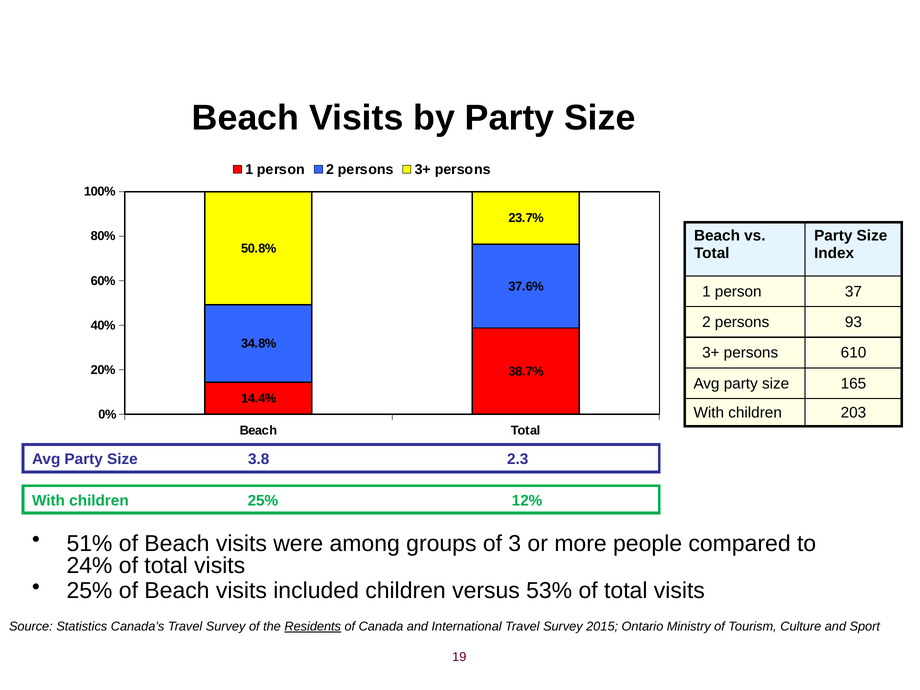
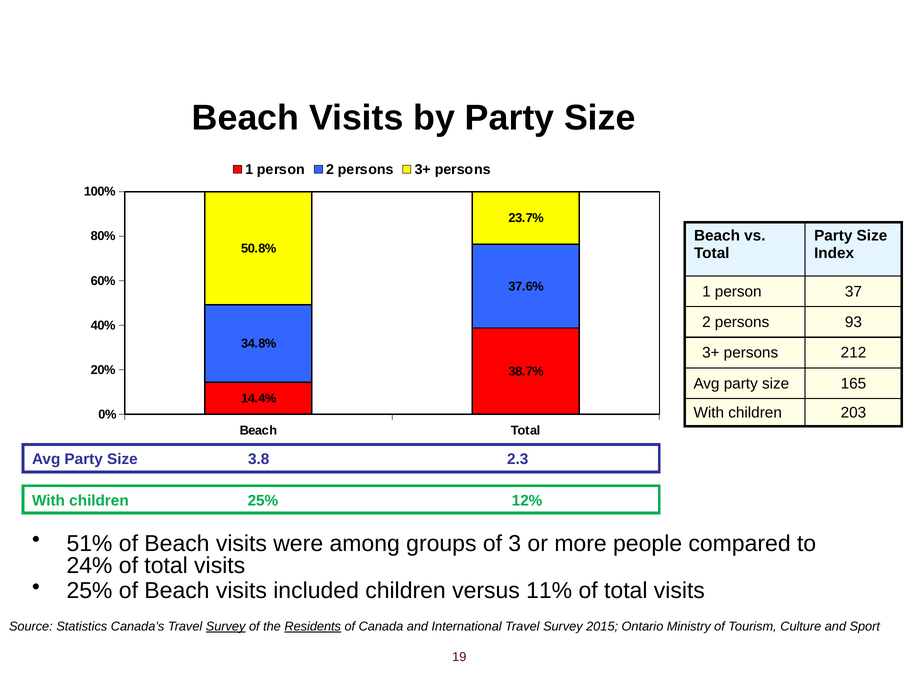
610: 610 -> 212
53%: 53% -> 11%
Survey at (226, 626) underline: none -> present
